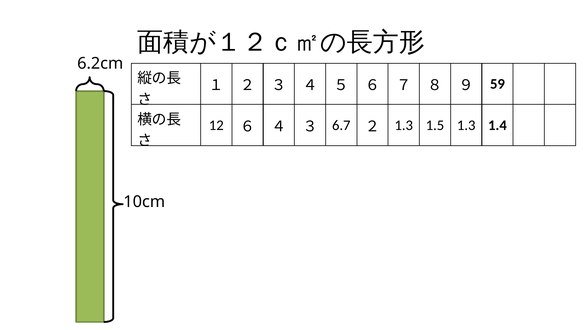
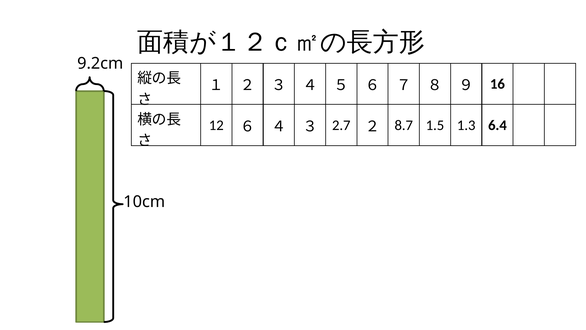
6.2cm: 6.2cm -> 9.2cm
59: 59 -> 16
6.7: 6.7 -> 2.7
２ 1.3: 1.3 -> 8.7
1.4: 1.4 -> 6.4
